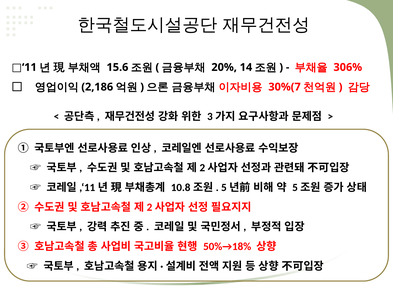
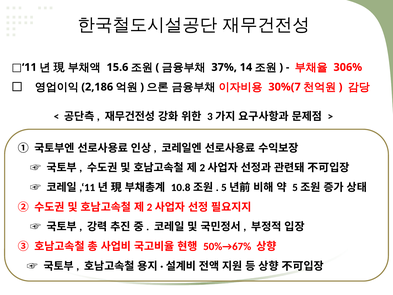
20%: 20% -> 37%
50%→18%: 50%→18% -> 50%→67%
